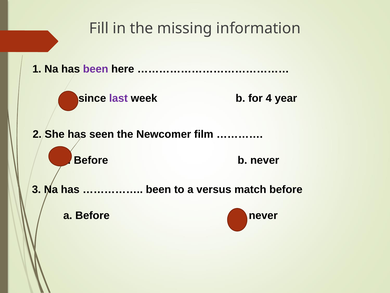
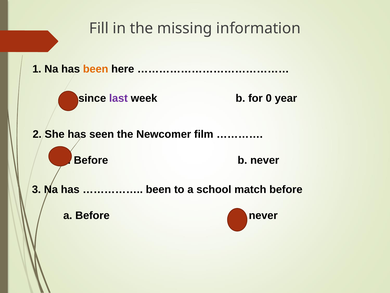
been at (96, 69) colour: purple -> orange
4: 4 -> 0
versus: versus -> school
